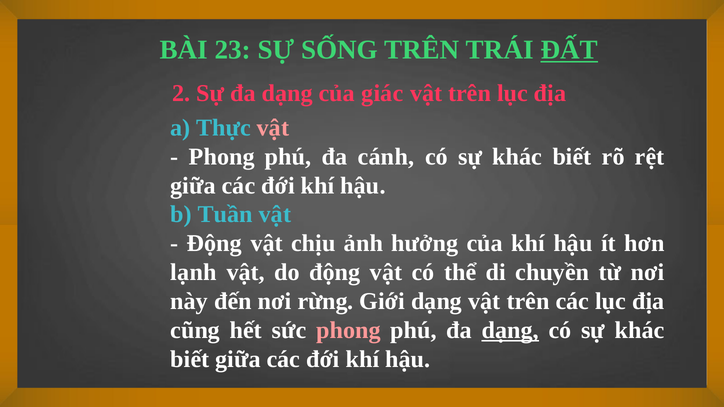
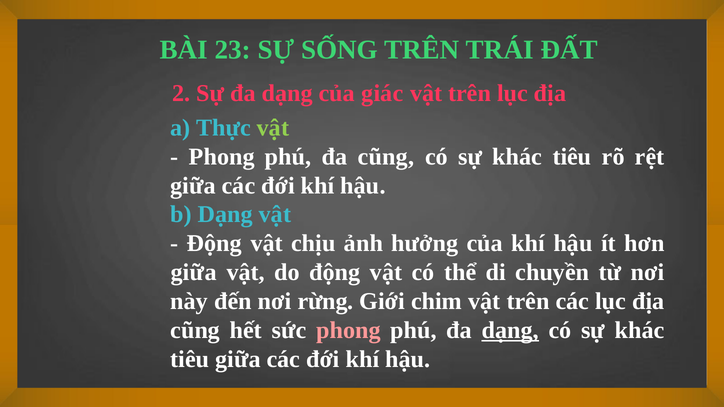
ĐẤT underline: present -> none
vật at (273, 128) colour: pink -> light green
đa cánh: cánh -> cũng
biết at (572, 157): biết -> tiêu
b Tuần: Tuần -> Dạng
lạnh at (194, 273): lạnh -> giữa
Giới dạng: dạng -> chim
biết at (190, 359): biết -> tiêu
